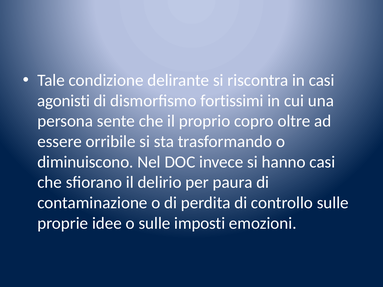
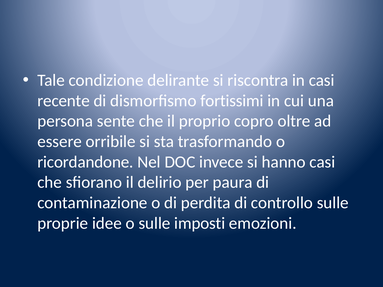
agonisti: agonisti -> recente
diminuiscono: diminuiscono -> ricordandone
